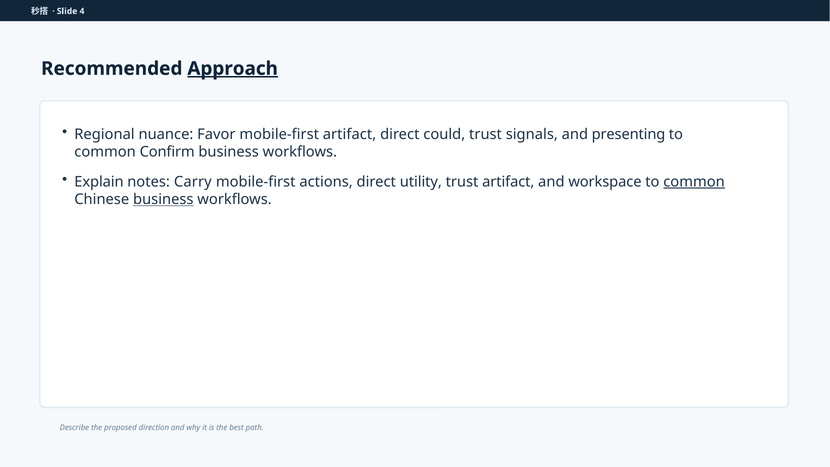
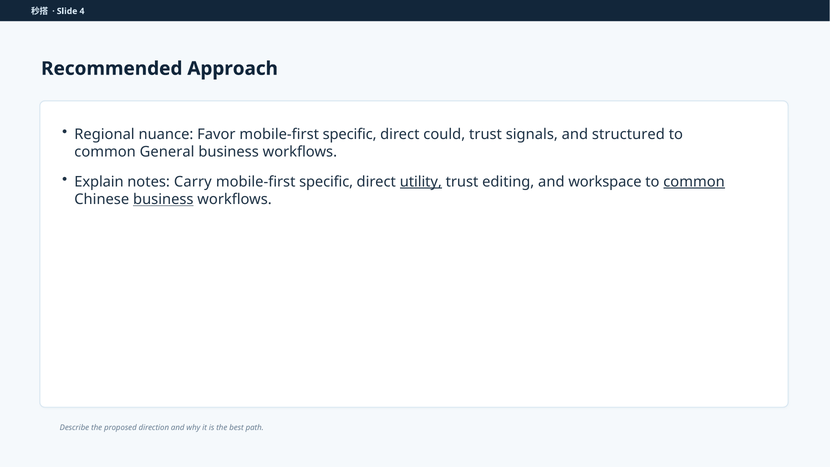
Approach underline: present -> none
Favor mobile-first artifact: artifact -> specific
presenting: presenting -> structured
Confirm: Confirm -> General
actions at (326, 182): actions -> specific
utility underline: none -> present
trust artifact: artifact -> editing
